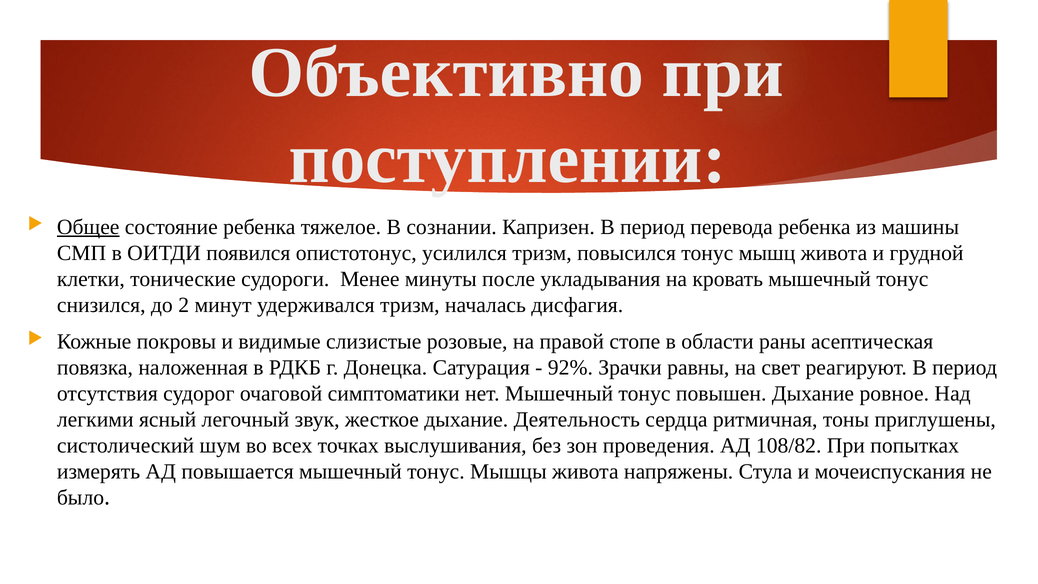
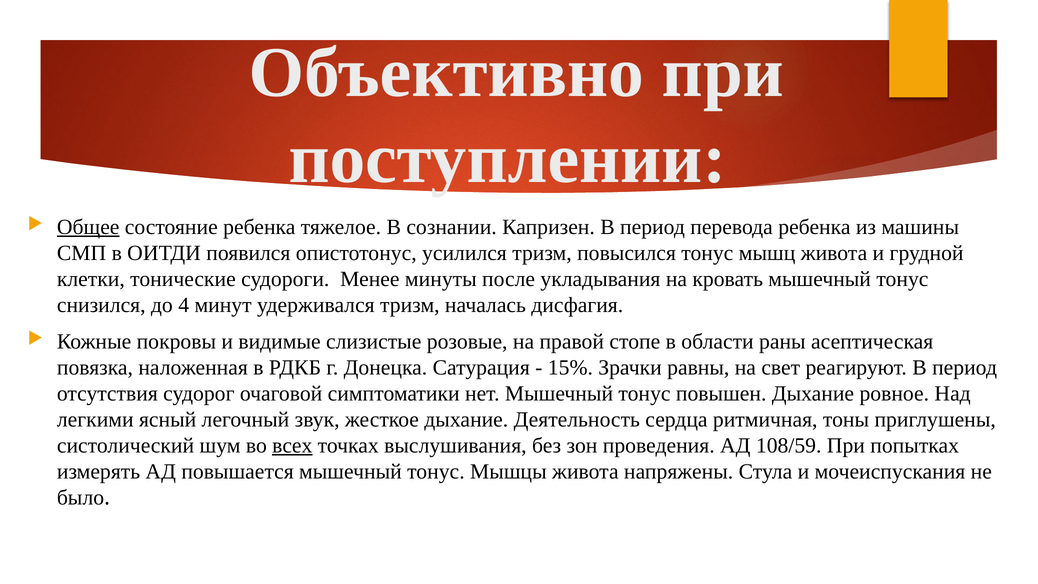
2: 2 -> 4
92%: 92% -> 15%
всех underline: none -> present
108/82: 108/82 -> 108/59
